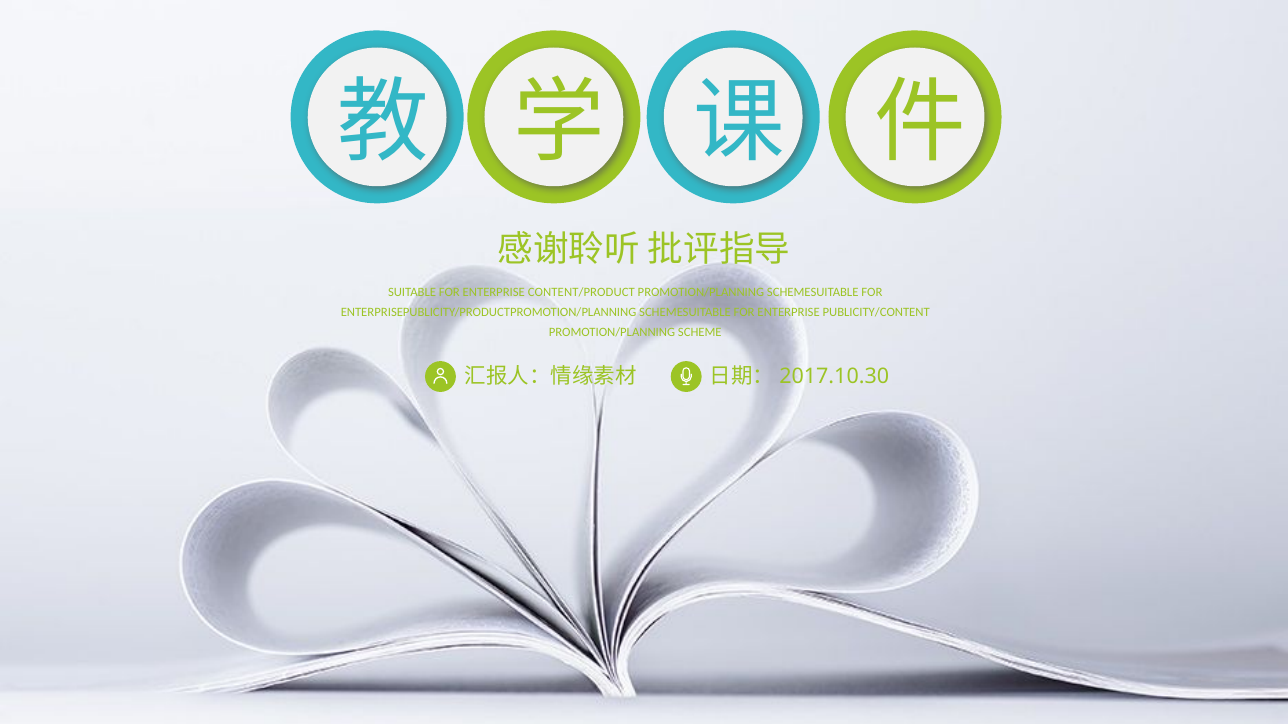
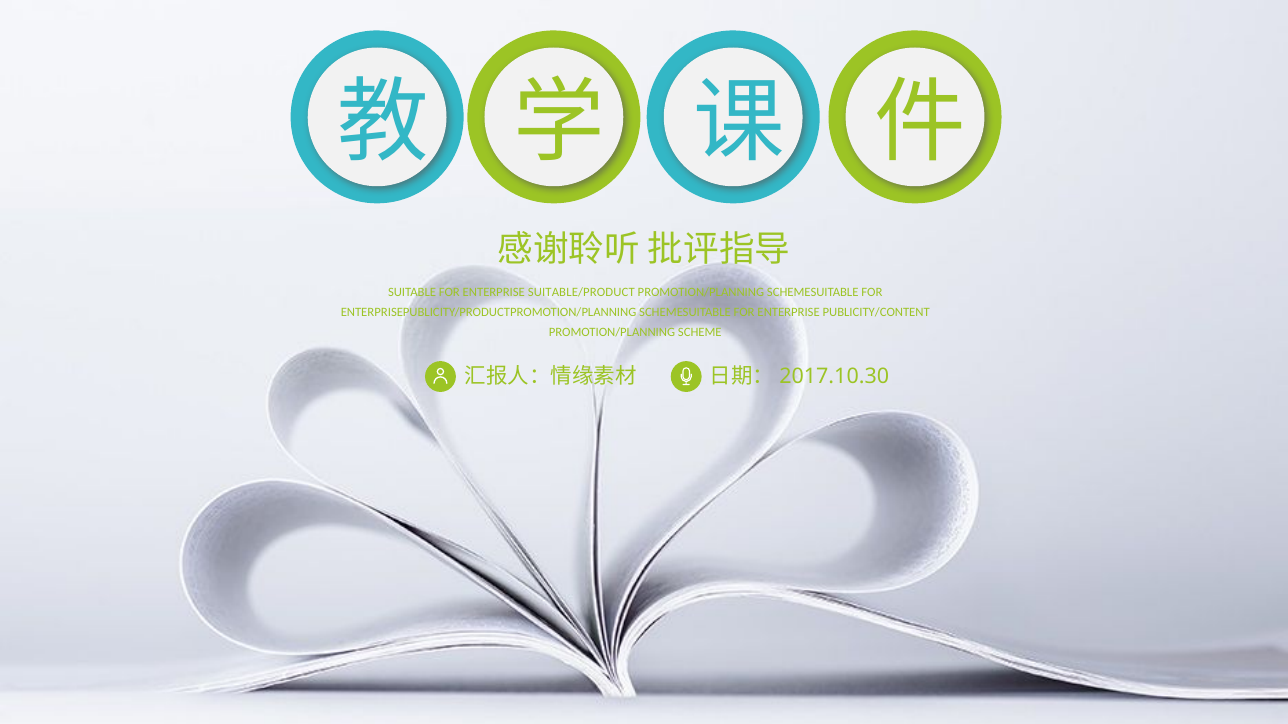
CONTENT/PRODUCT: CONTENT/PRODUCT -> SUITABLE/PRODUCT
